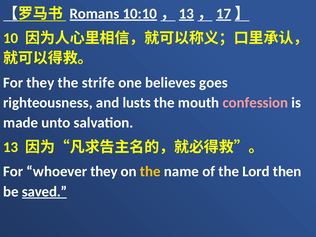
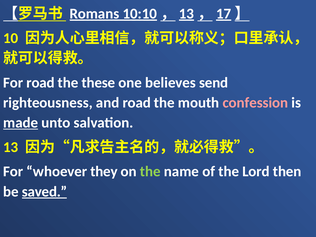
For they: they -> road
strife: strife -> these
goes: goes -> send
and lusts: lusts -> road
made underline: none -> present
the at (150, 172) colour: yellow -> light green
